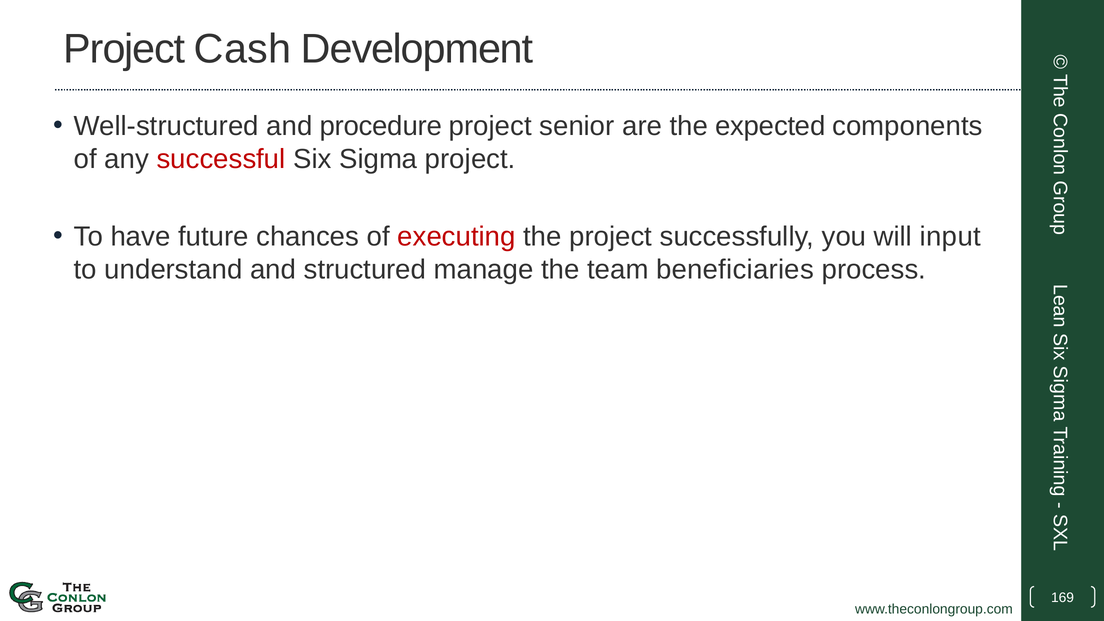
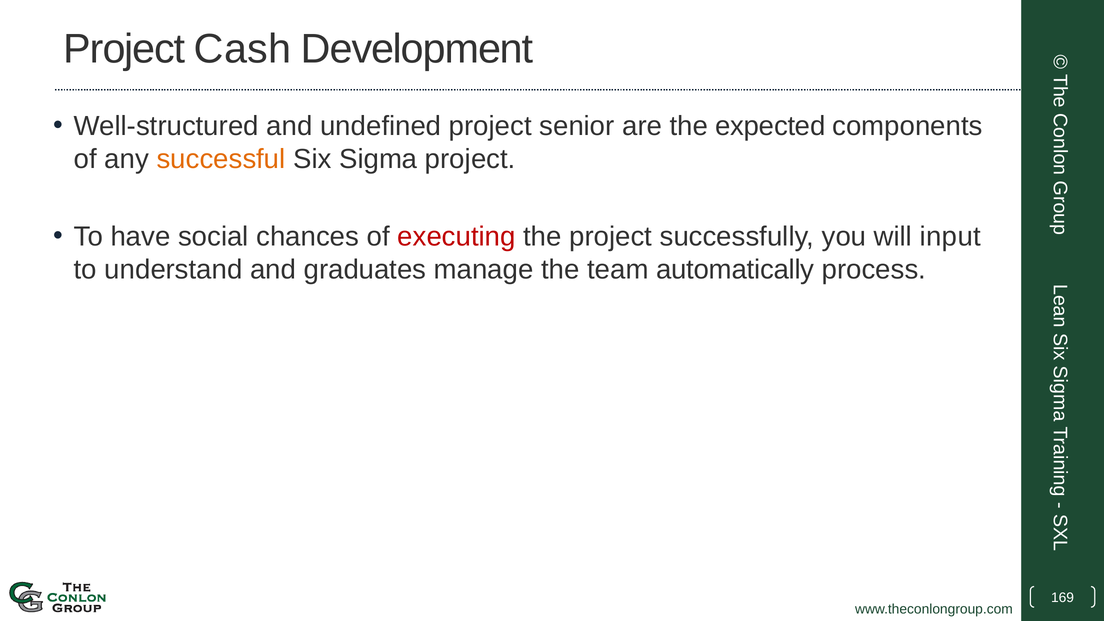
procedure: procedure -> undefined
successful colour: red -> orange
future: future -> social
structured: structured -> graduates
beneficiaries: beneficiaries -> automatically
